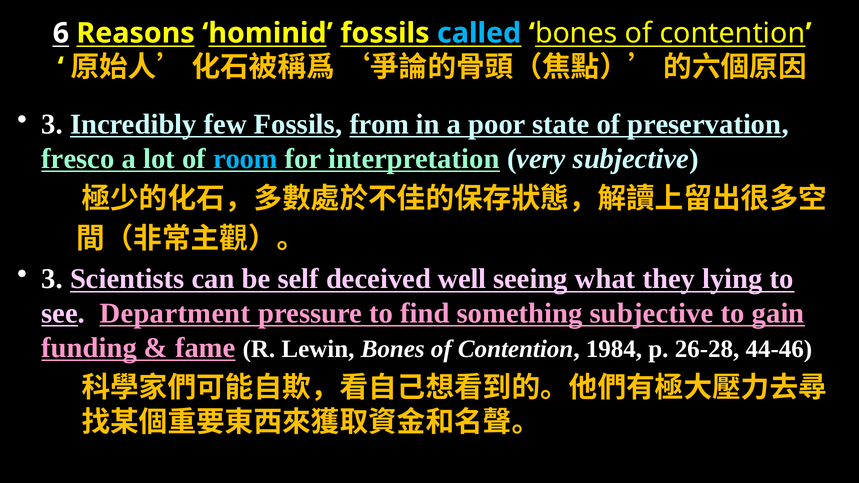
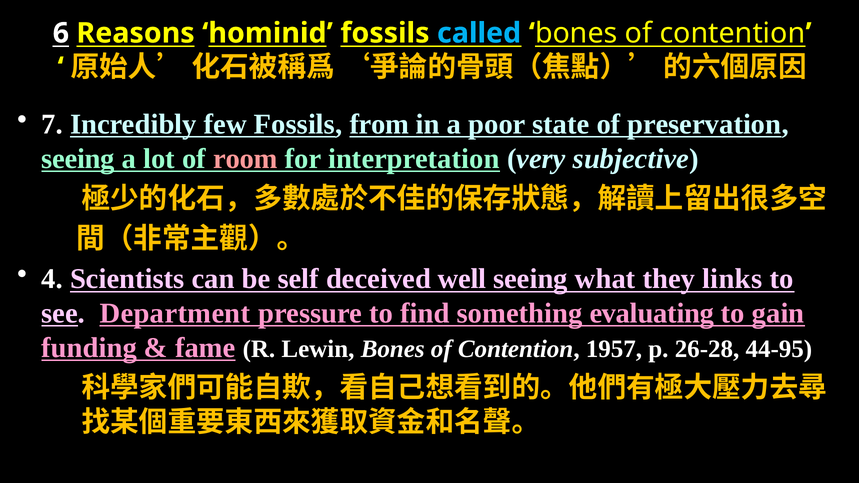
3 at (52, 124): 3 -> 7
fresco at (78, 159): fresco -> seeing
room colour: light blue -> pink
3 at (52, 279): 3 -> 4
lying: lying -> links
something subjective: subjective -> evaluating
1984: 1984 -> 1957
44-46: 44-46 -> 44-95
